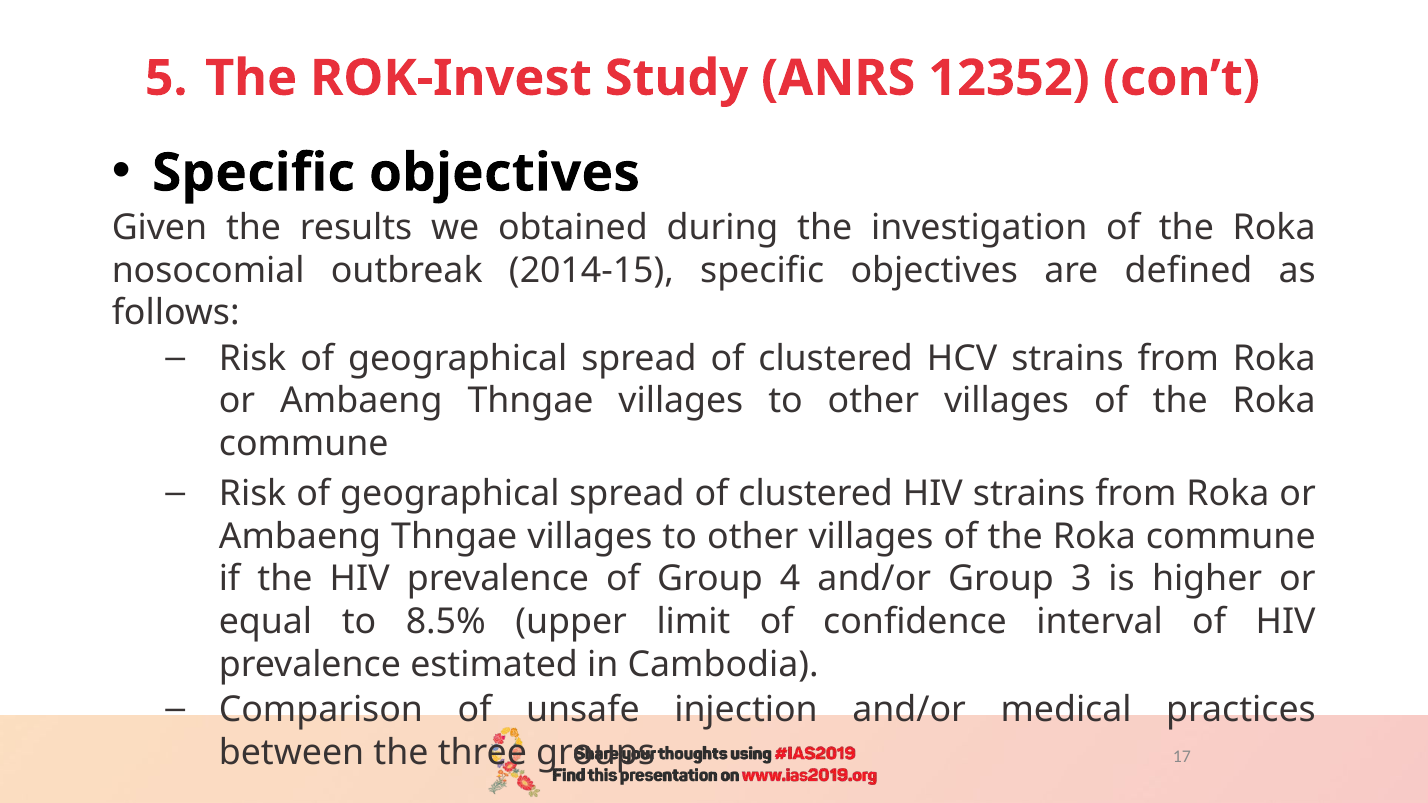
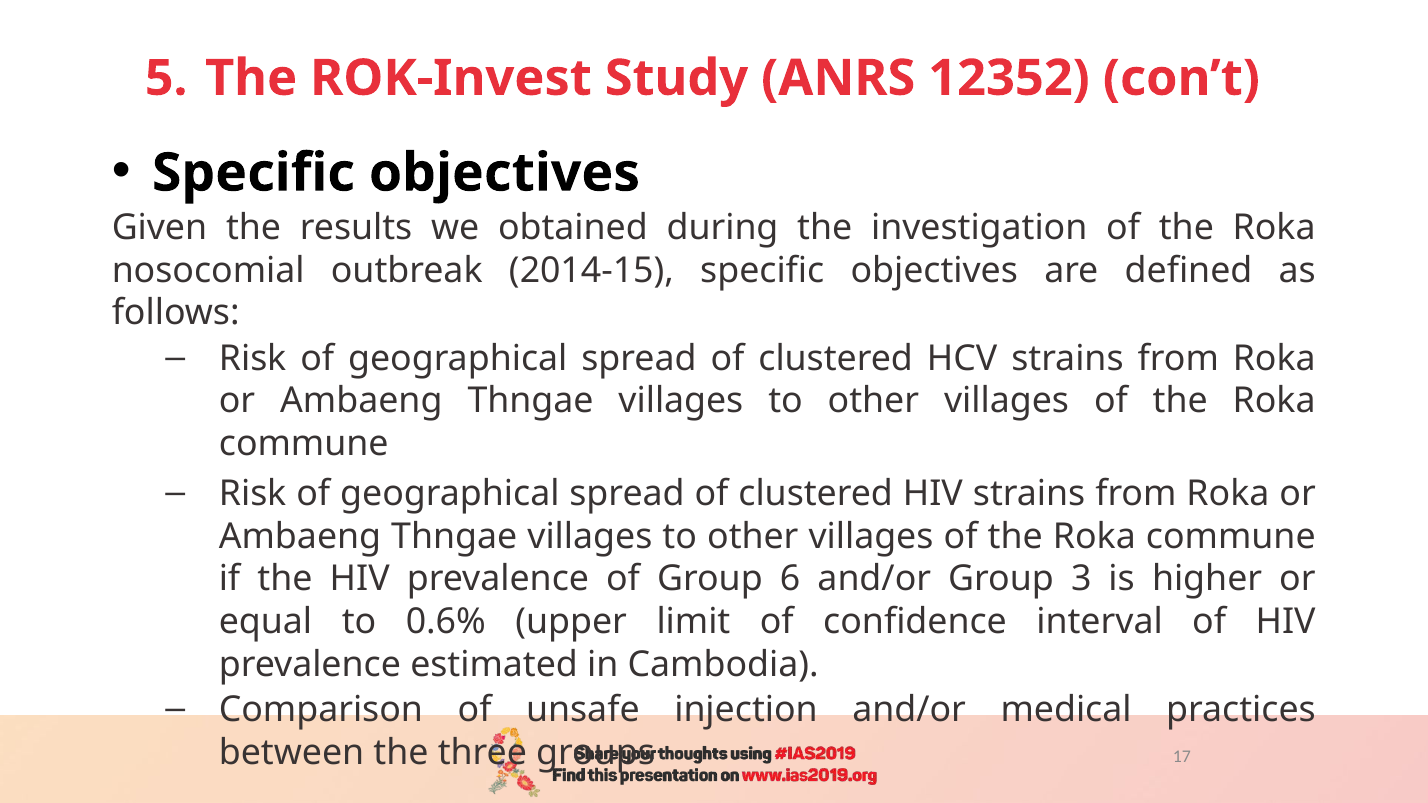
4: 4 -> 6
8.5%: 8.5% -> 0.6%
